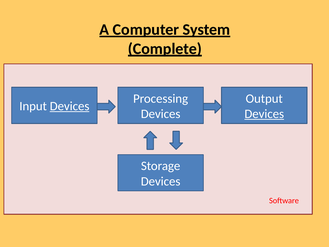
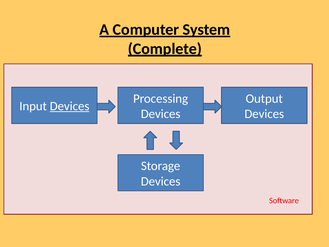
Devices at (264, 114) underline: present -> none
